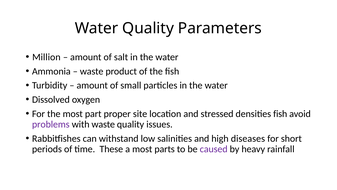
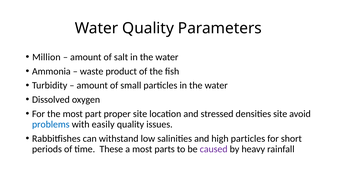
densities fish: fish -> site
problems colour: purple -> blue
with waste: waste -> easily
high diseases: diseases -> particles
